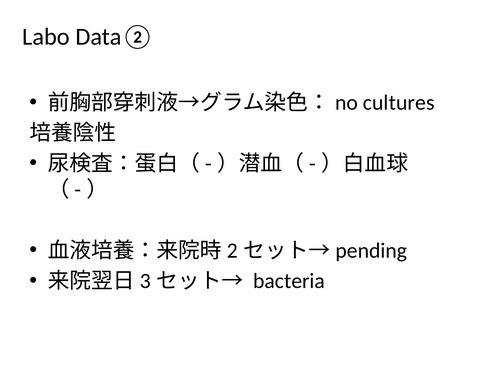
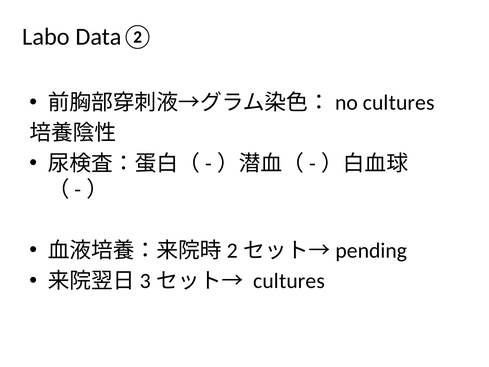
bacteria at (289, 281): bacteria -> cultures
